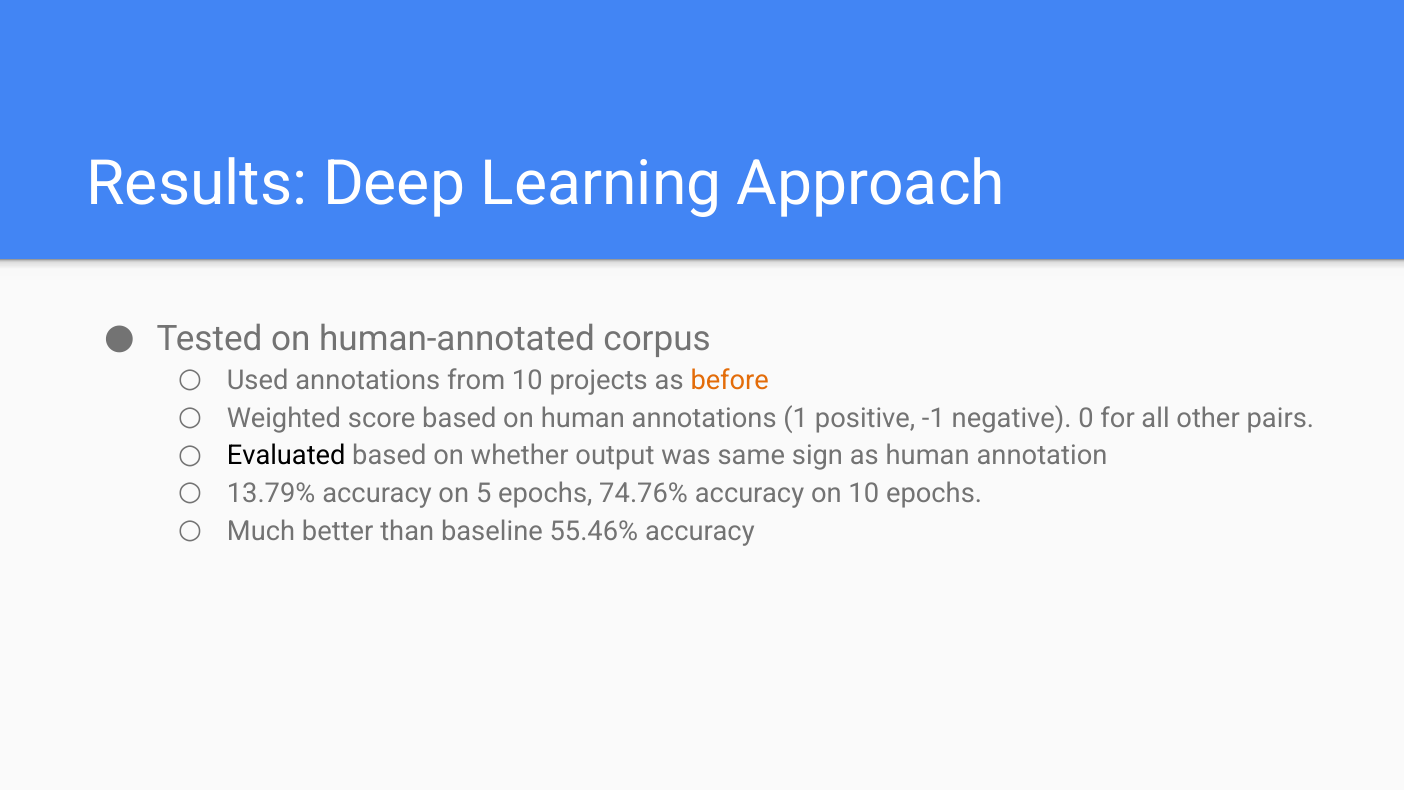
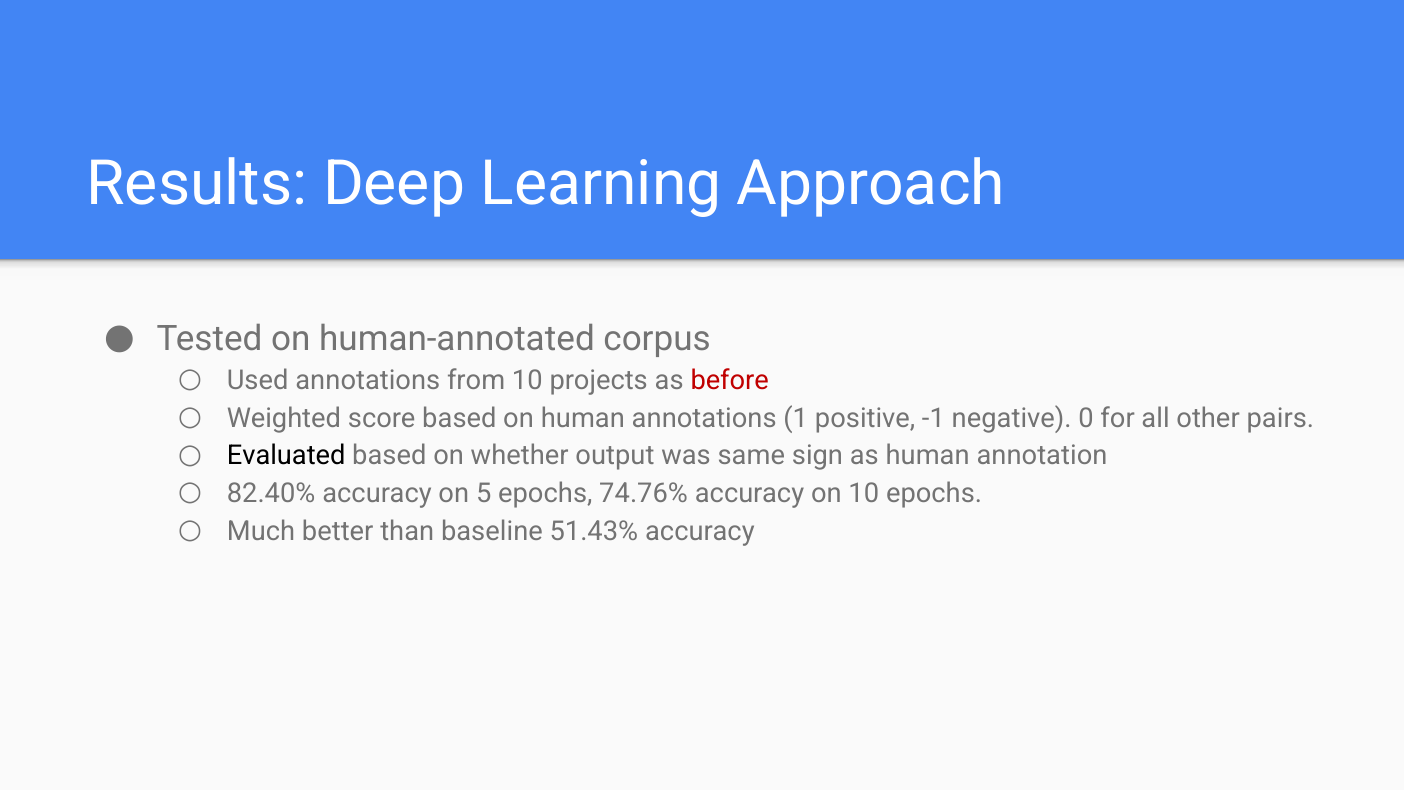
before colour: orange -> red
13.79%: 13.79% -> 82.40%
55.46%: 55.46% -> 51.43%
